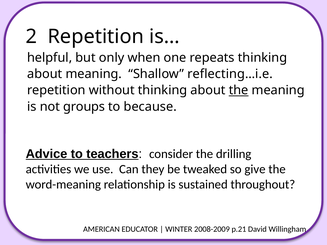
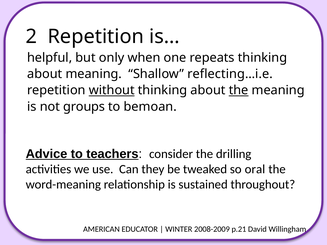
without underline: none -> present
because: because -> bemoan
give: give -> oral
